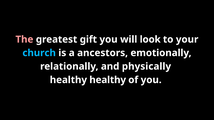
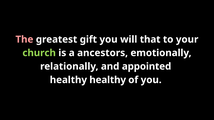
look: look -> that
church colour: light blue -> light green
physically: physically -> appointed
